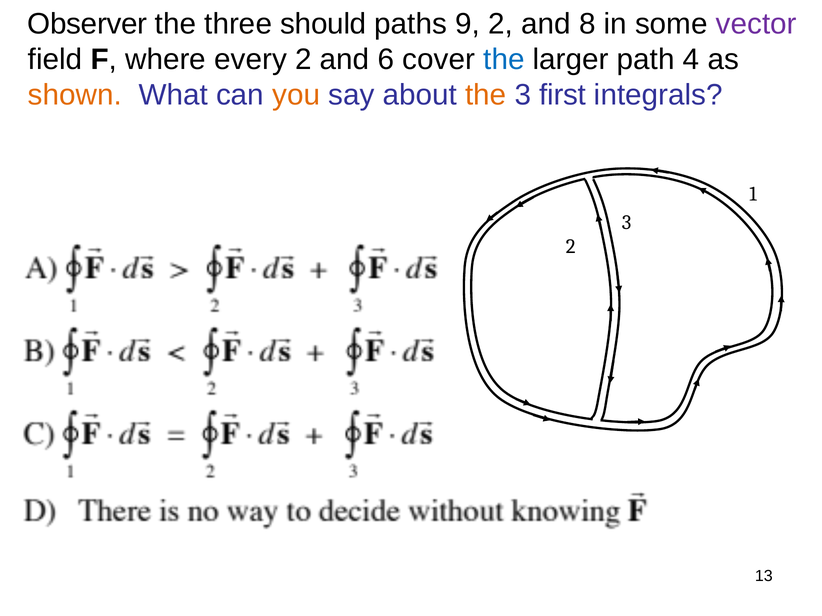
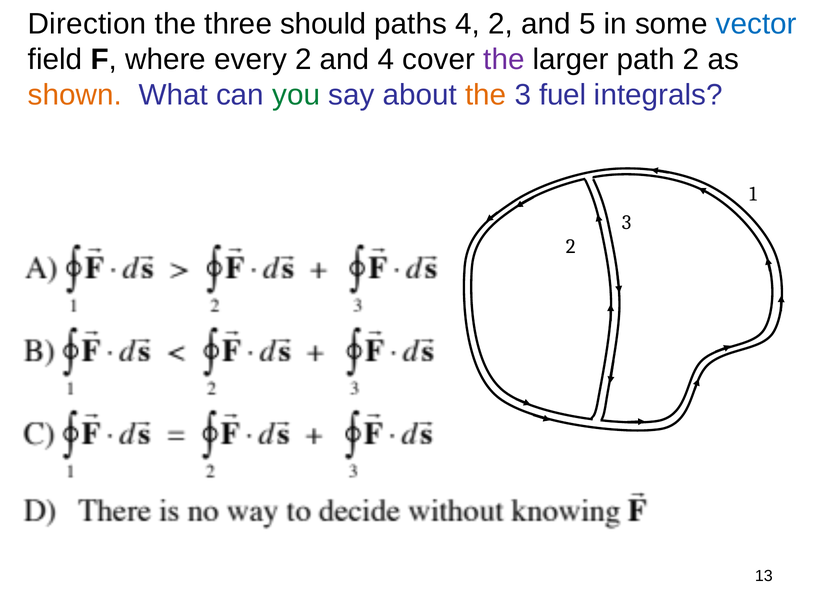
Observer: Observer -> Direction
paths 9: 9 -> 4
8: 8 -> 5
vector colour: purple -> blue
and 6: 6 -> 4
the at (504, 60) colour: blue -> purple
path 4: 4 -> 2
you colour: orange -> green
first: first -> fuel
